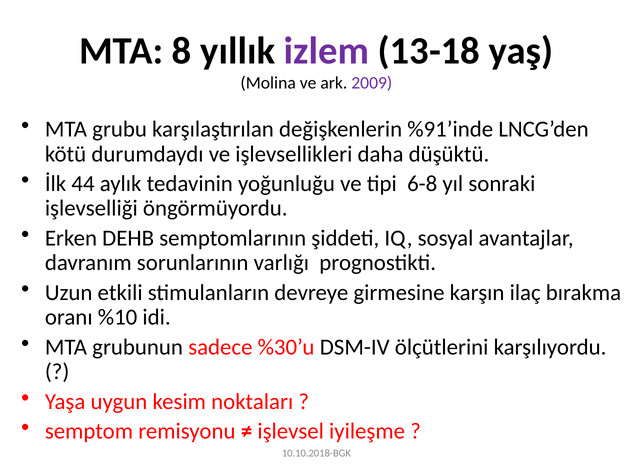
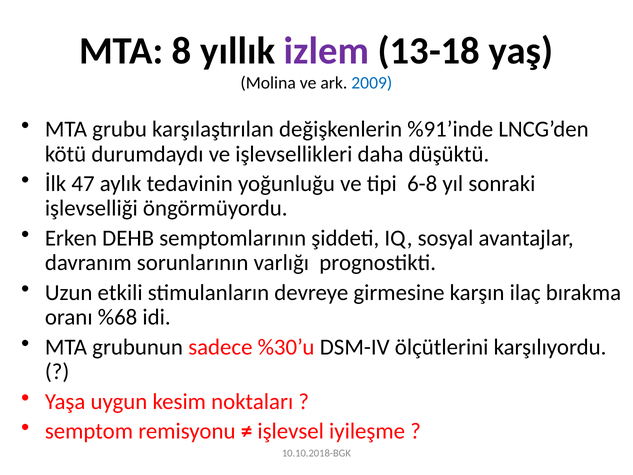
2009 colour: purple -> blue
44: 44 -> 47
%10: %10 -> %68
